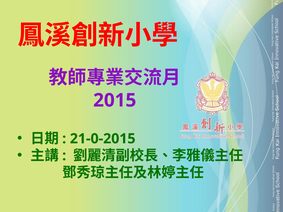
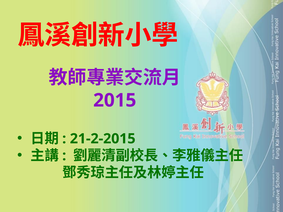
21-0-2015: 21-0-2015 -> 21-2-2015
